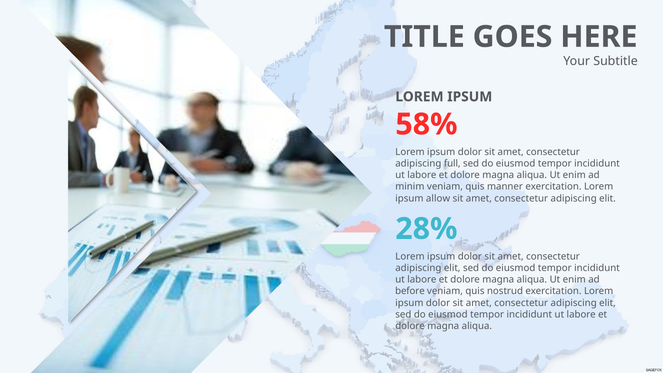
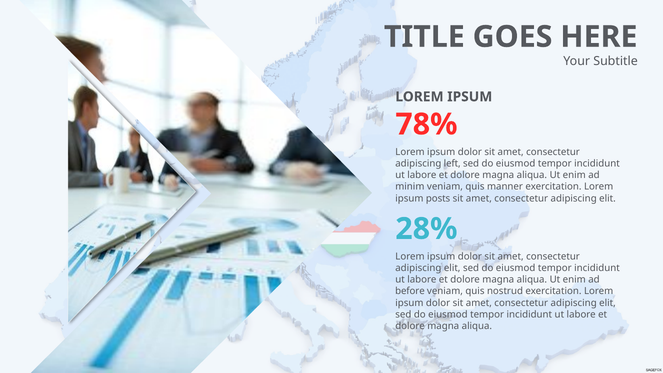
58%: 58% -> 78%
full: full -> left
allow: allow -> posts
